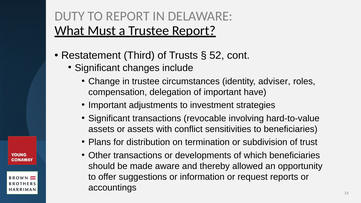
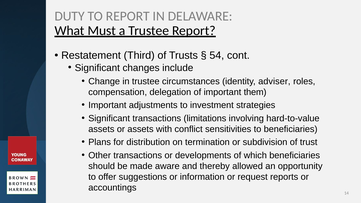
52: 52 -> 54
have: have -> them
revocable: revocable -> limitations
